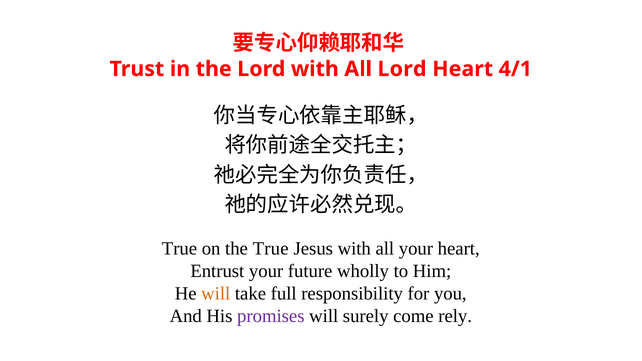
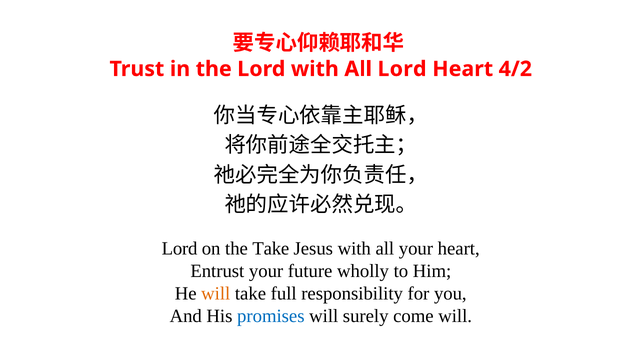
4/1: 4/1 -> 4/2
True at (179, 249): True -> Lord
the True: True -> Take
promises colour: purple -> blue
come rely: rely -> will
